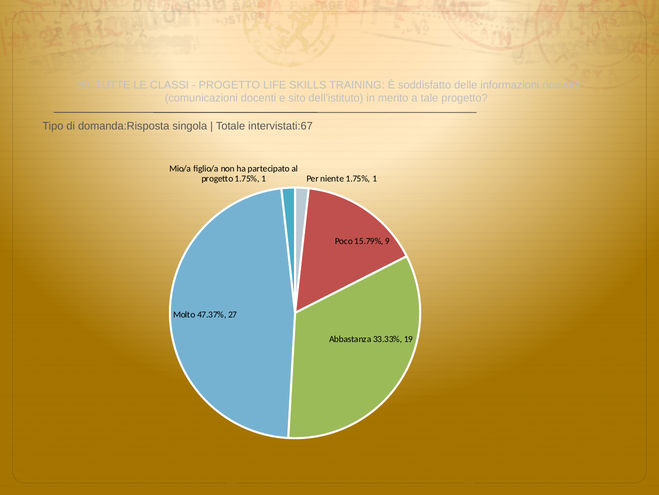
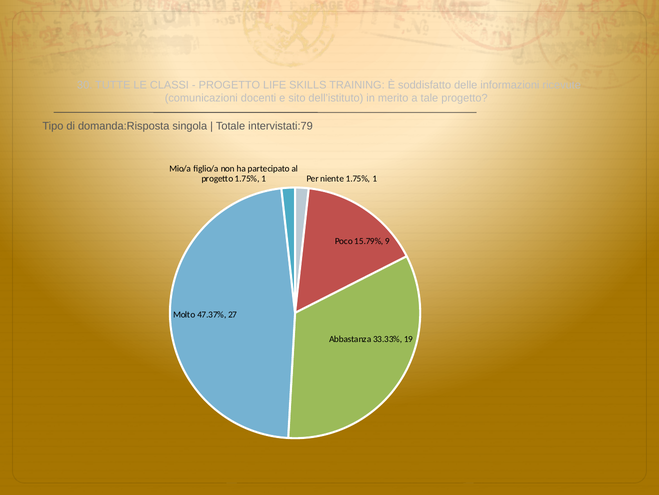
intervistati:67: intervistati:67 -> intervistati:79
